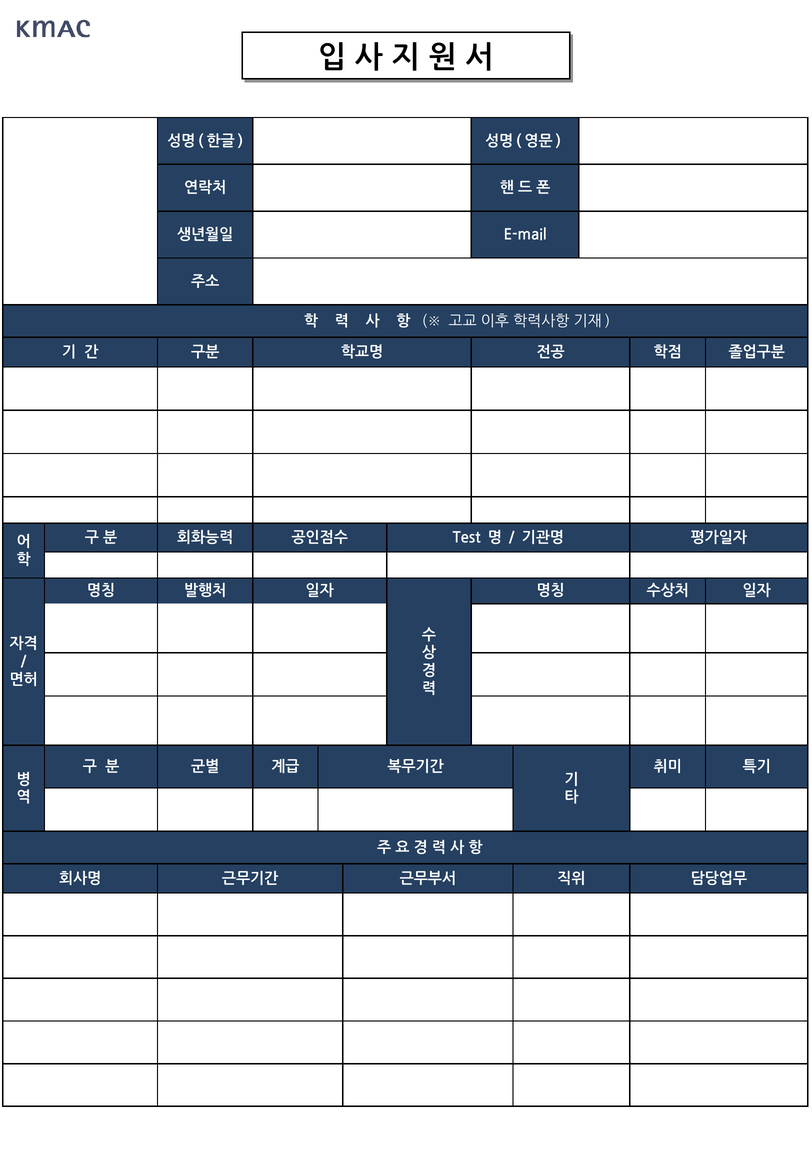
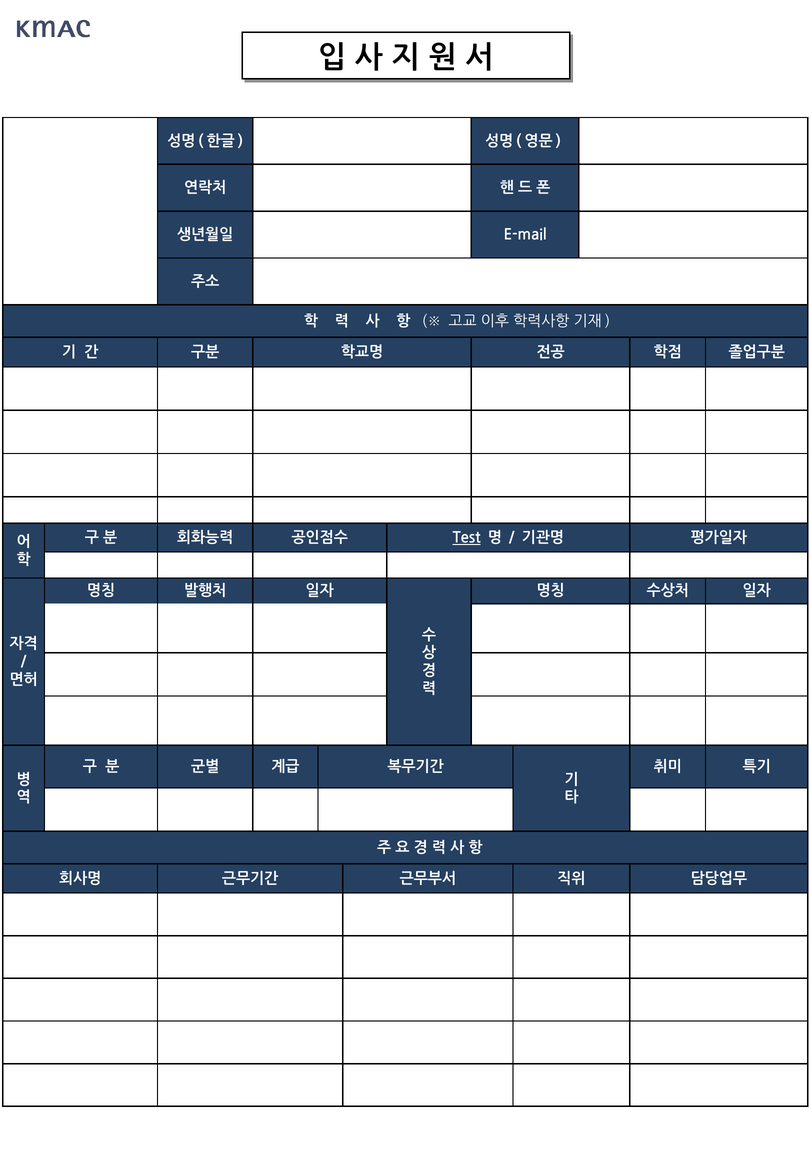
Test underline: none -> present
